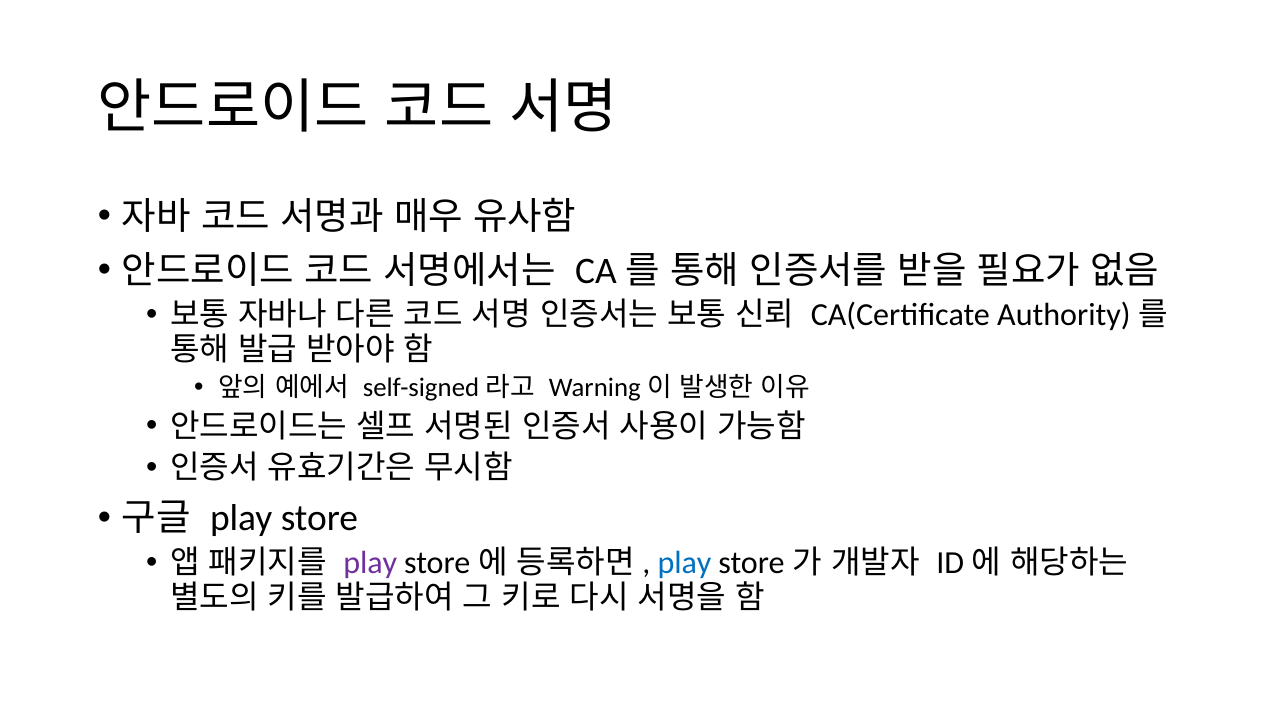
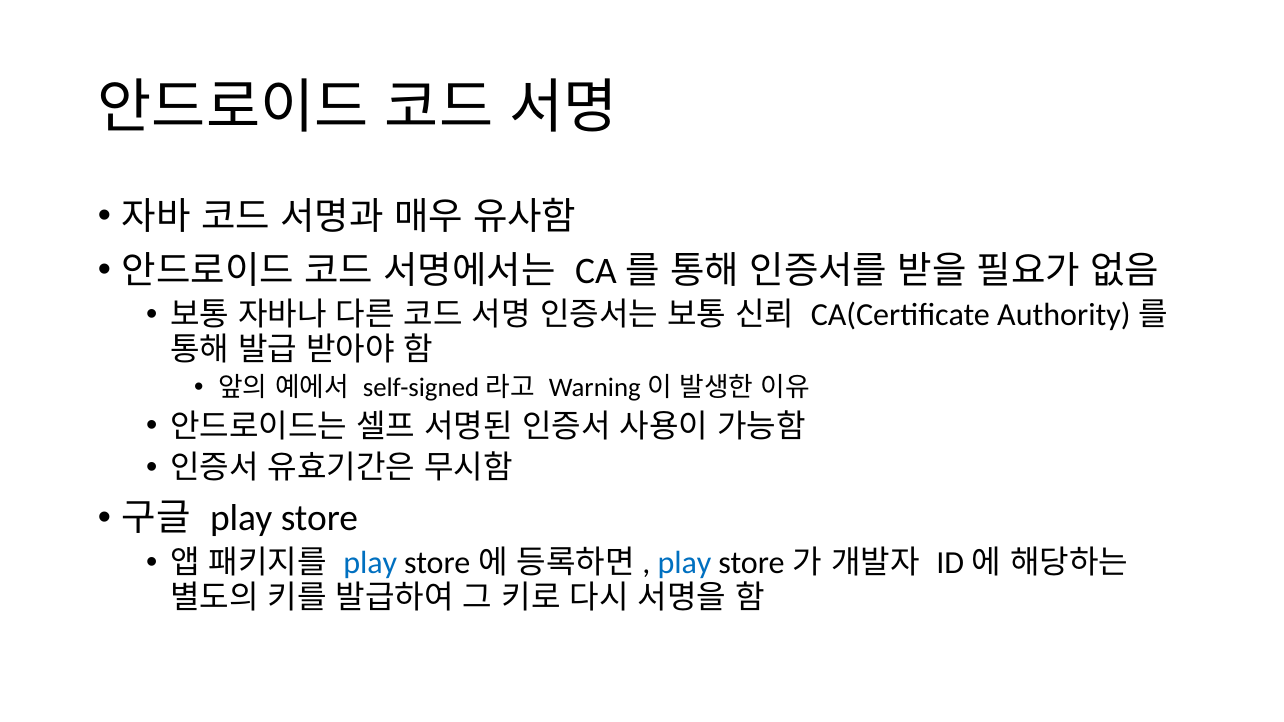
play at (370, 563) colour: purple -> blue
